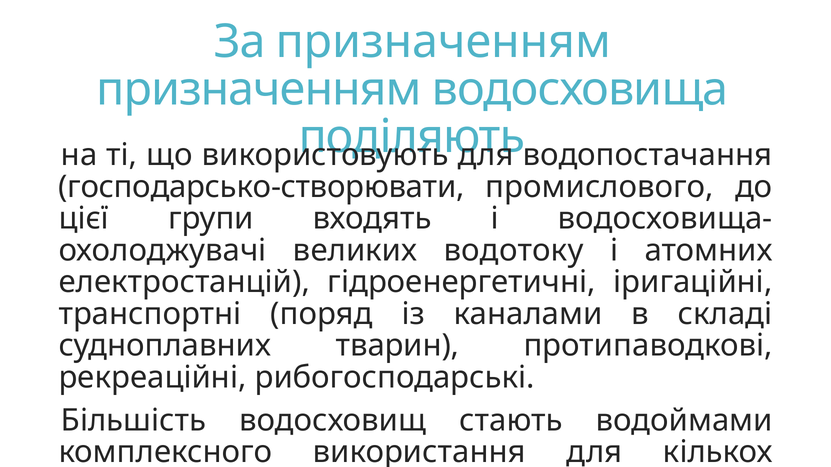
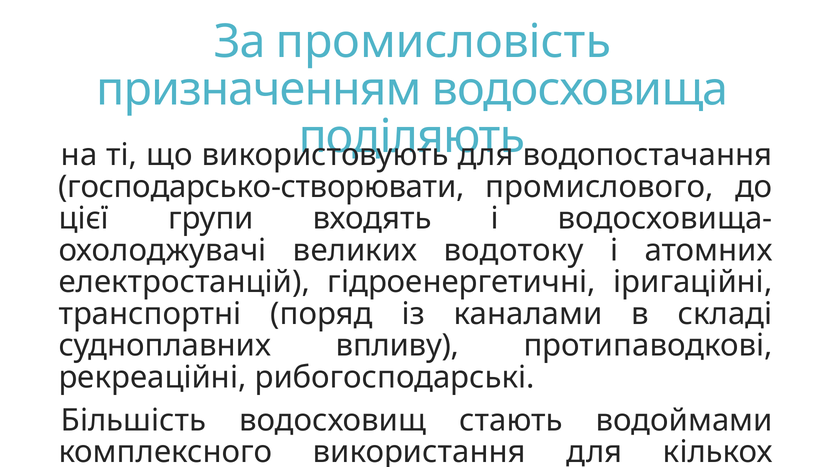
За призначенням: призначенням -> промисловість
тварин: тварин -> впливу
